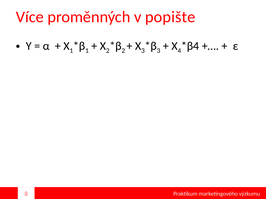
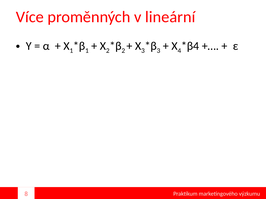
popište: popište -> lineární
